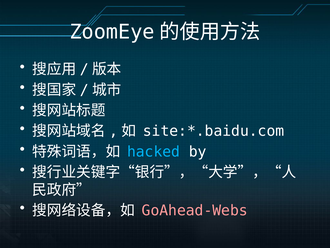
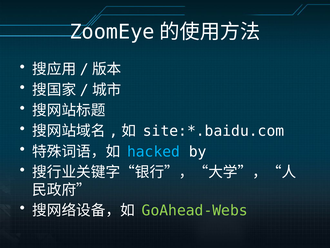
GoAhead-Webs colour: pink -> light green
